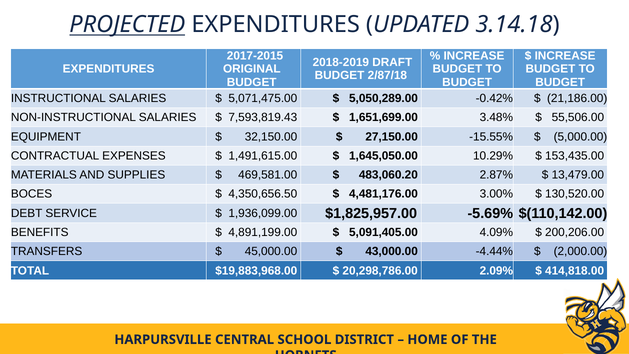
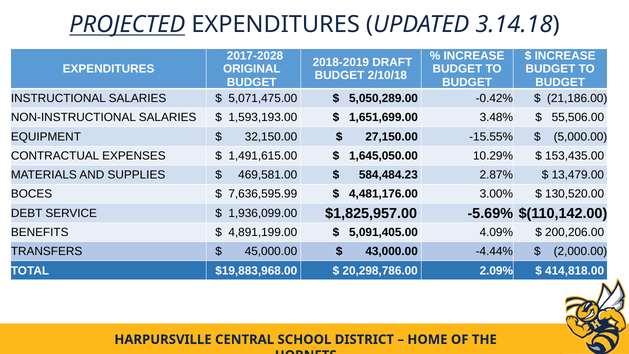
2017-2015: 2017-2015 -> 2017-2028
2/87/18: 2/87/18 -> 2/10/18
7,593,819.43: 7,593,819.43 -> 1,593,193.00
483,060.20: 483,060.20 -> 584,484.23
4,350,656.50: 4,350,656.50 -> 7,636,595.99
